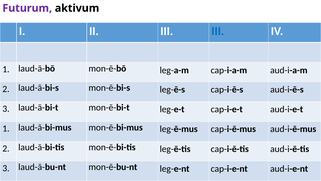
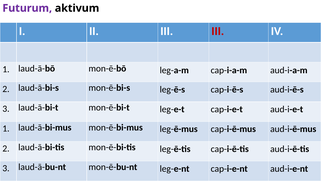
III at (218, 31) colour: blue -> red
